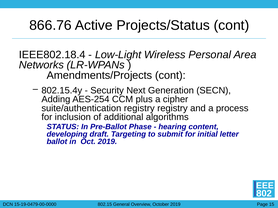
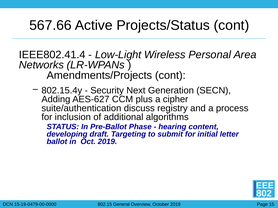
866.76: 866.76 -> 567.66
IEEE802.18.4: IEEE802.18.4 -> IEEE802.41.4
AES-254: AES-254 -> AES-627
suite/authentication registry: registry -> discuss
